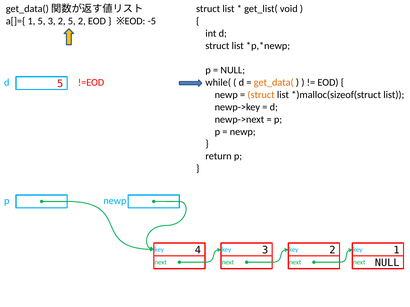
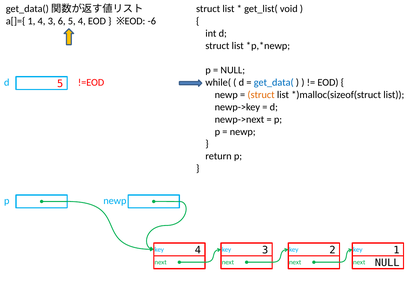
1 5: 5 -> 4
3 2: 2 -> 6
5 2: 2 -> 4
-5: -5 -> -6
get_data( colour: orange -> blue
